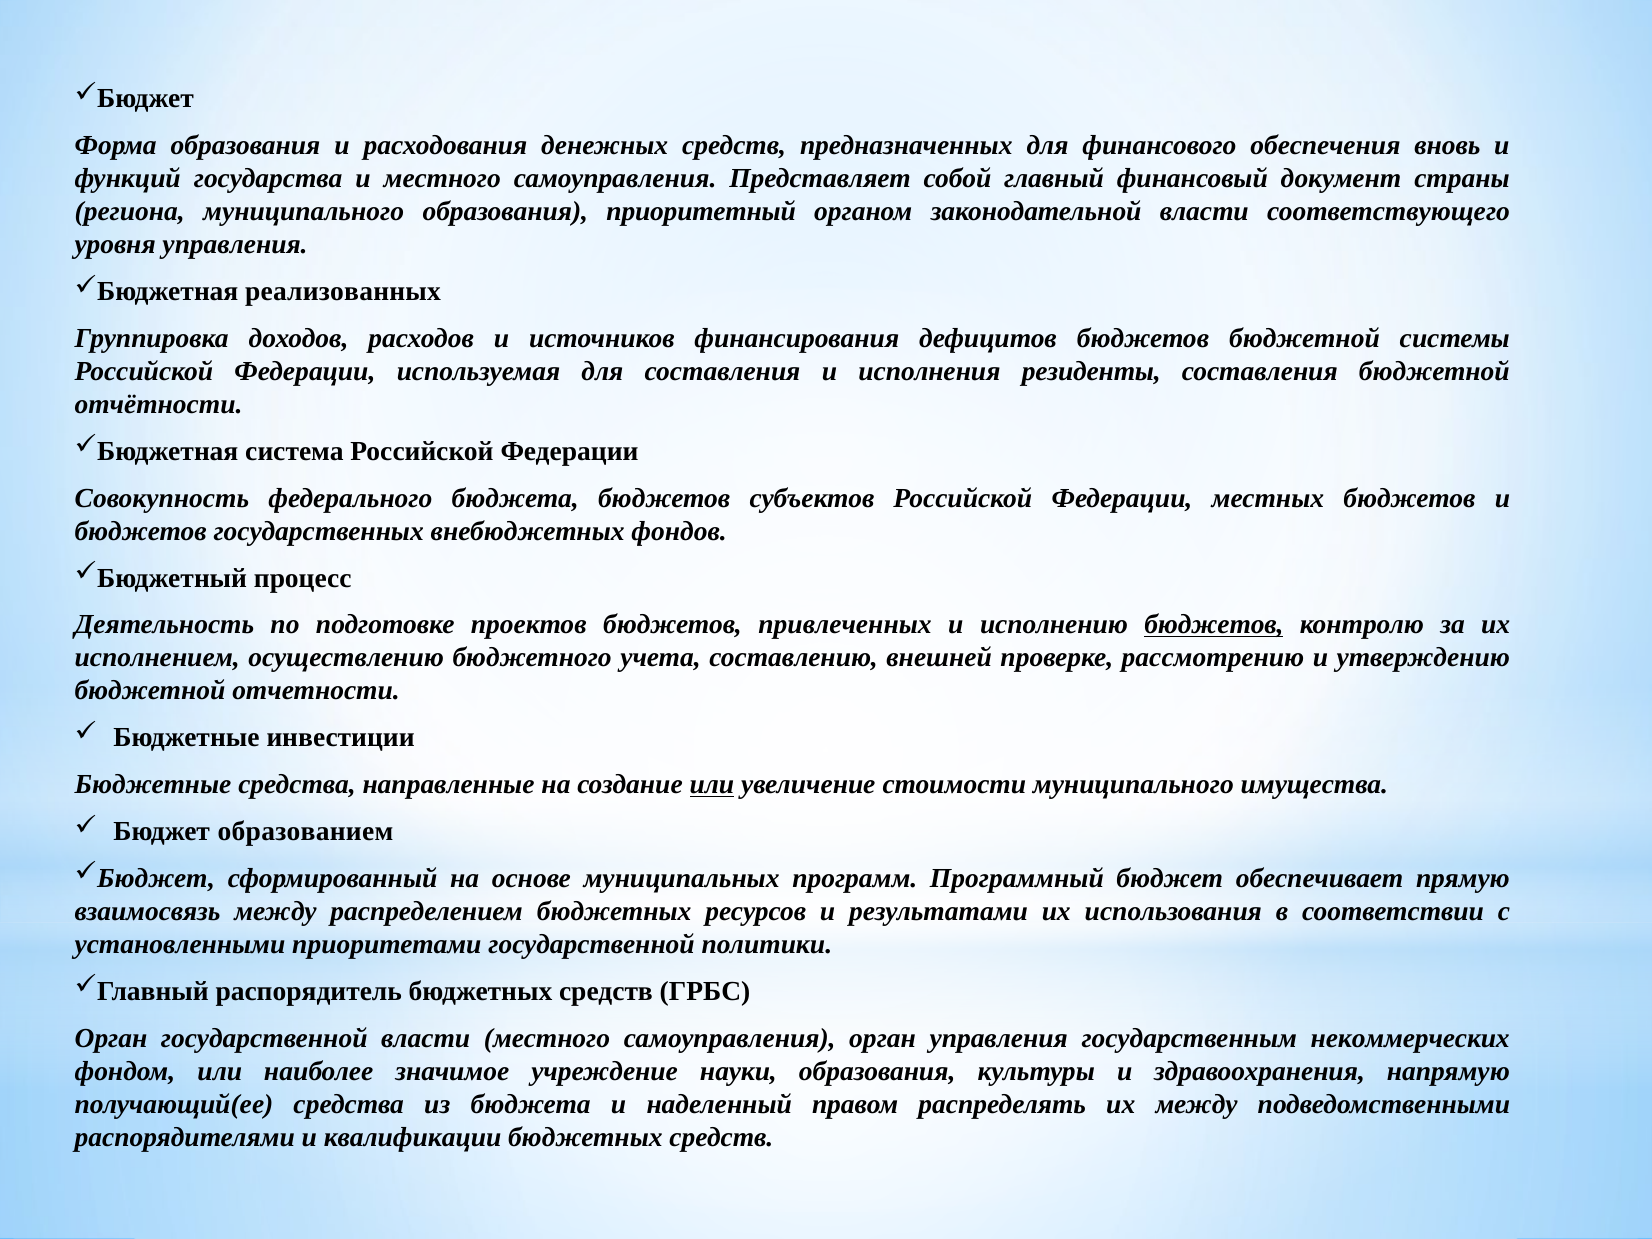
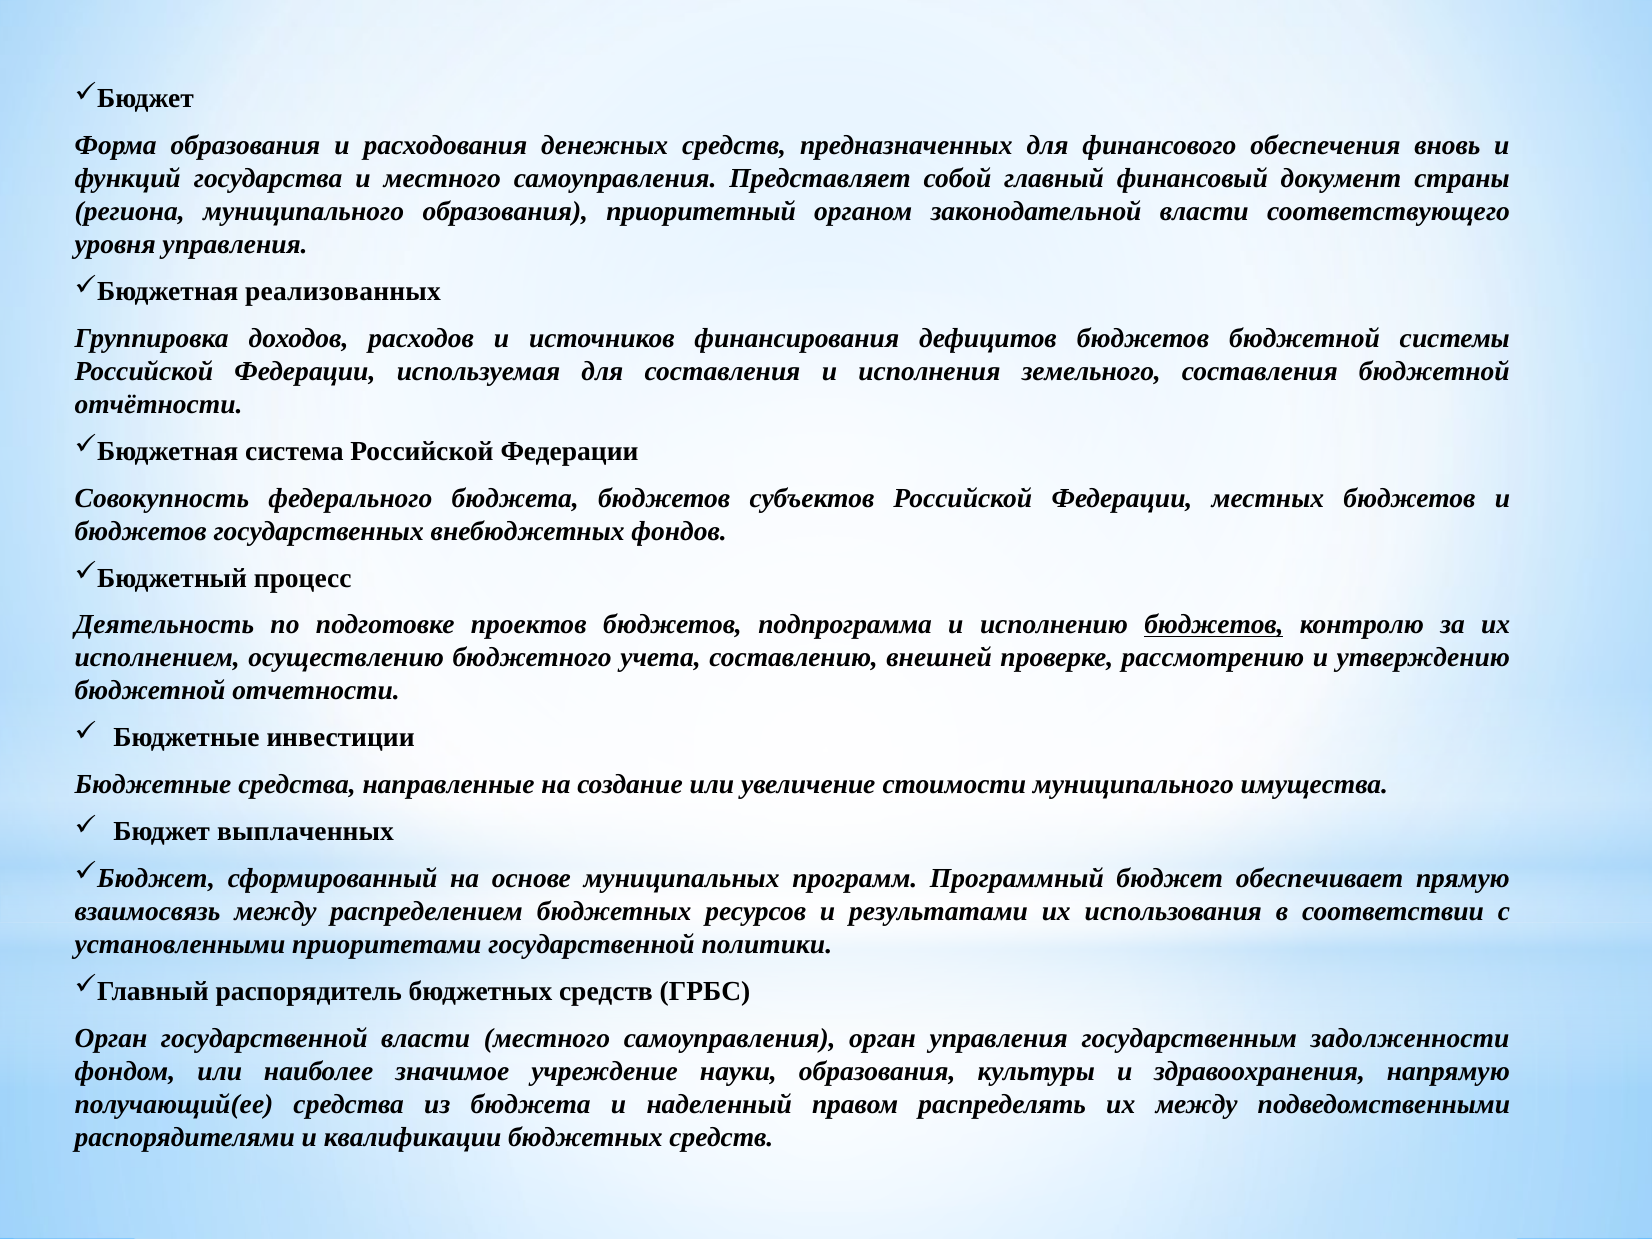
резиденты: резиденты -> земельного
привлеченных: привлеченных -> подпрограмма
или at (712, 785) underline: present -> none
образованием: образованием -> выплаченных
некоммерческих: некоммерческих -> задолженности
